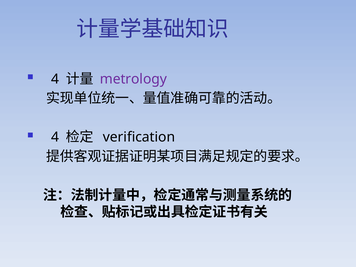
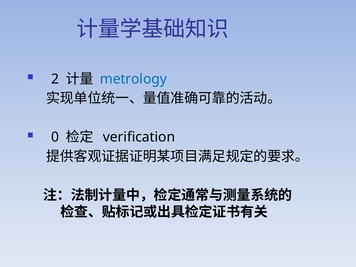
4 at (55, 79): 4 -> 2
metrology colour: purple -> blue
4 at (55, 137): 4 -> 0
